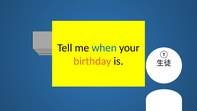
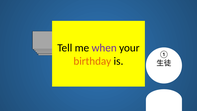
when colour: blue -> purple
